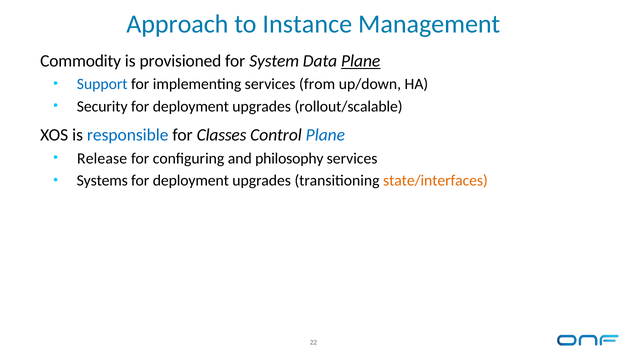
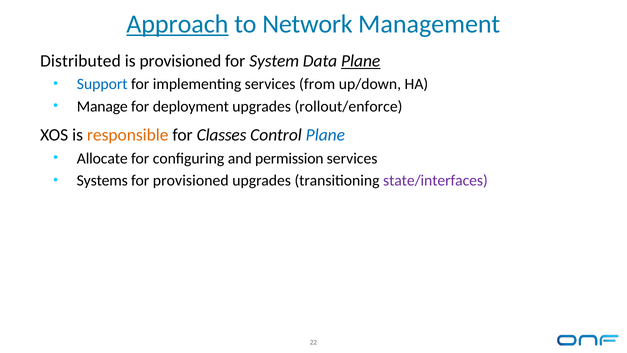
Approach underline: none -> present
Instance: Instance -> Network
Commodity: Commodity -> Distributed
Security: Security -> Manage
rollout/scalable: rollout/scalable -> rollout/enforce
responsible colour: blue -> orange
Release: Release -> Allocate
philosophy: philosophy -> permission
deployment at (191, 181): deployment -> provisioned
state/interfaces colour: orange -> purple
